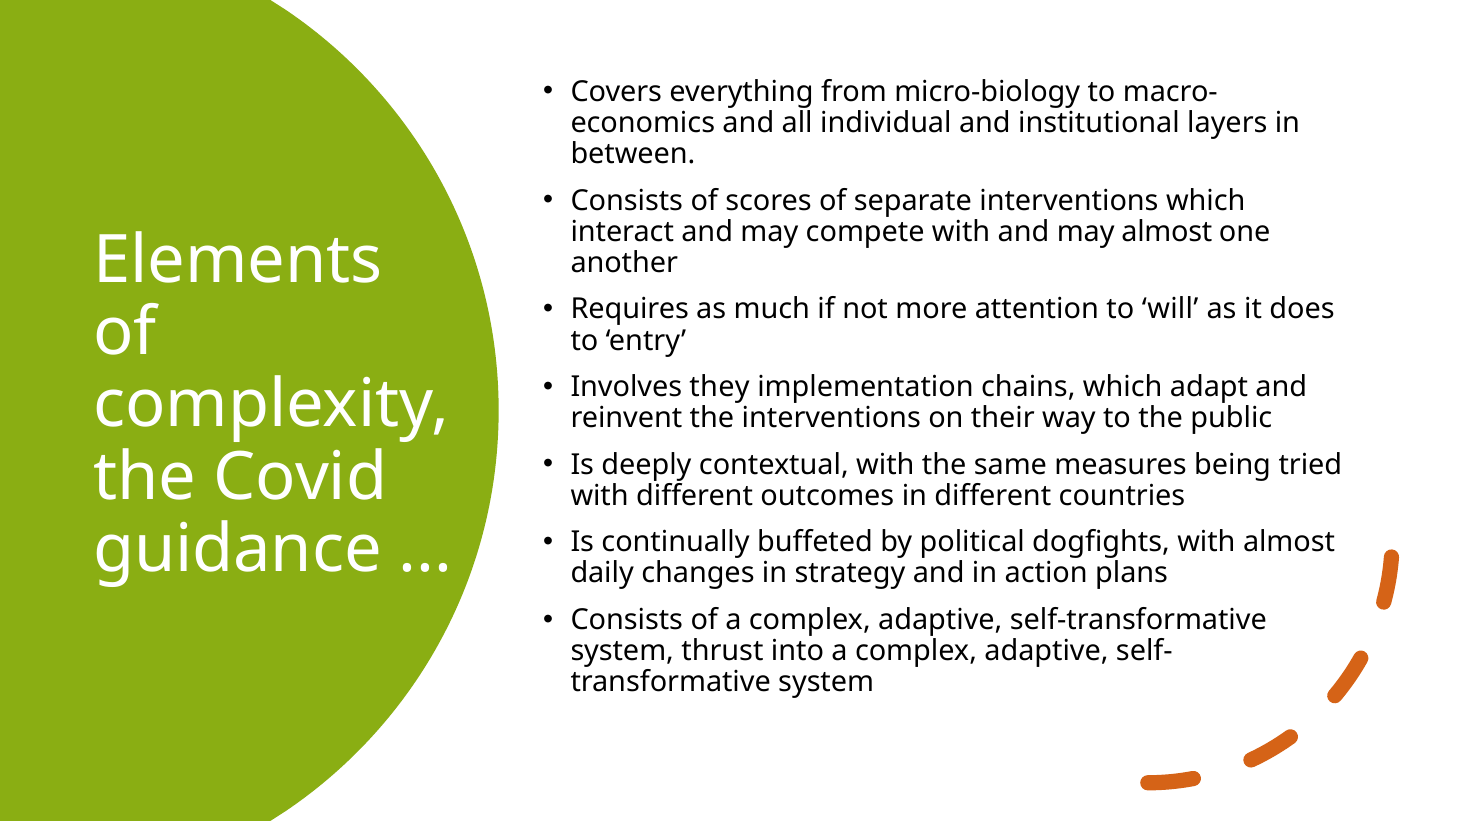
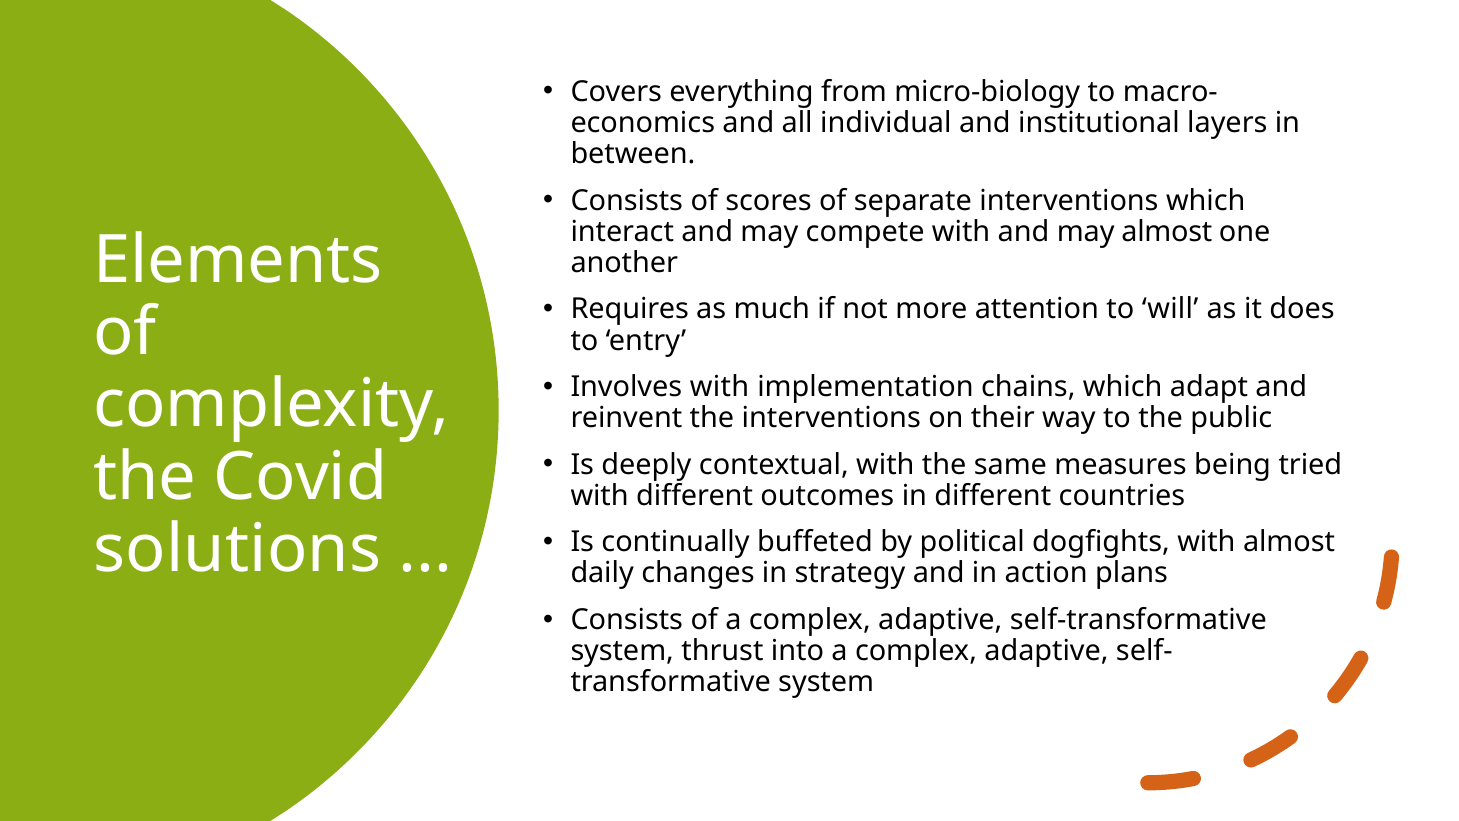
Involves they: they -> with
guidance: guidance -> solutions
